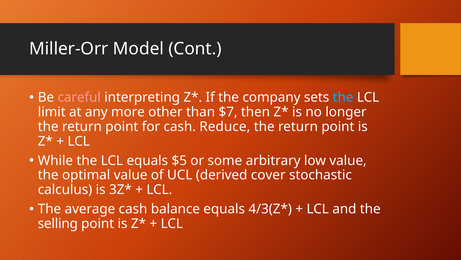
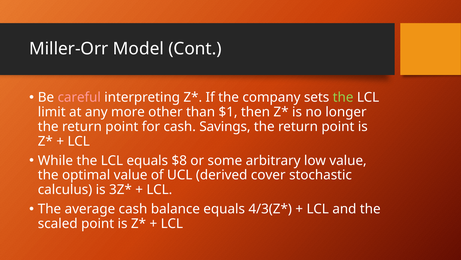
the at (343, 97) colour: light blue -> light green
$7: $7 -> $1
Reduce: Reduce -> Savings
$5: $5 -> $8
selling: selling -> scaled
